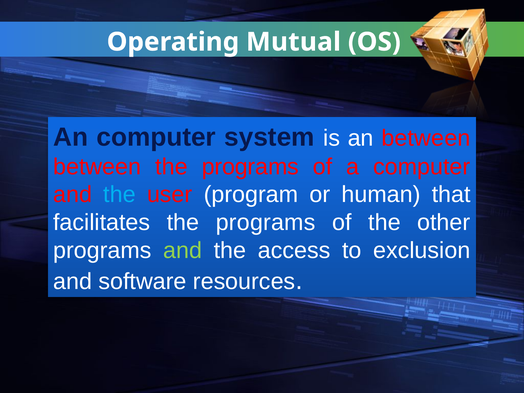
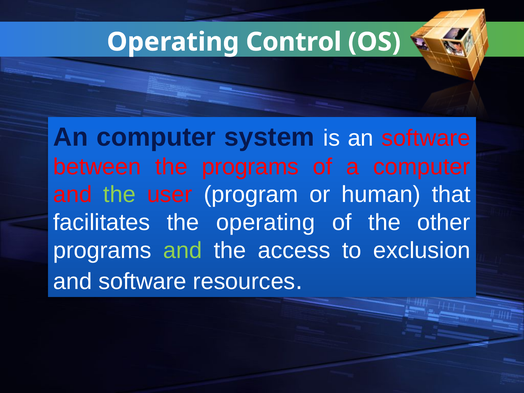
Mutual: Mutual -> Control
an between: between -> software
the at (119, 195) colour: light blue -> light green
facilitates the programs: programs -> operating
